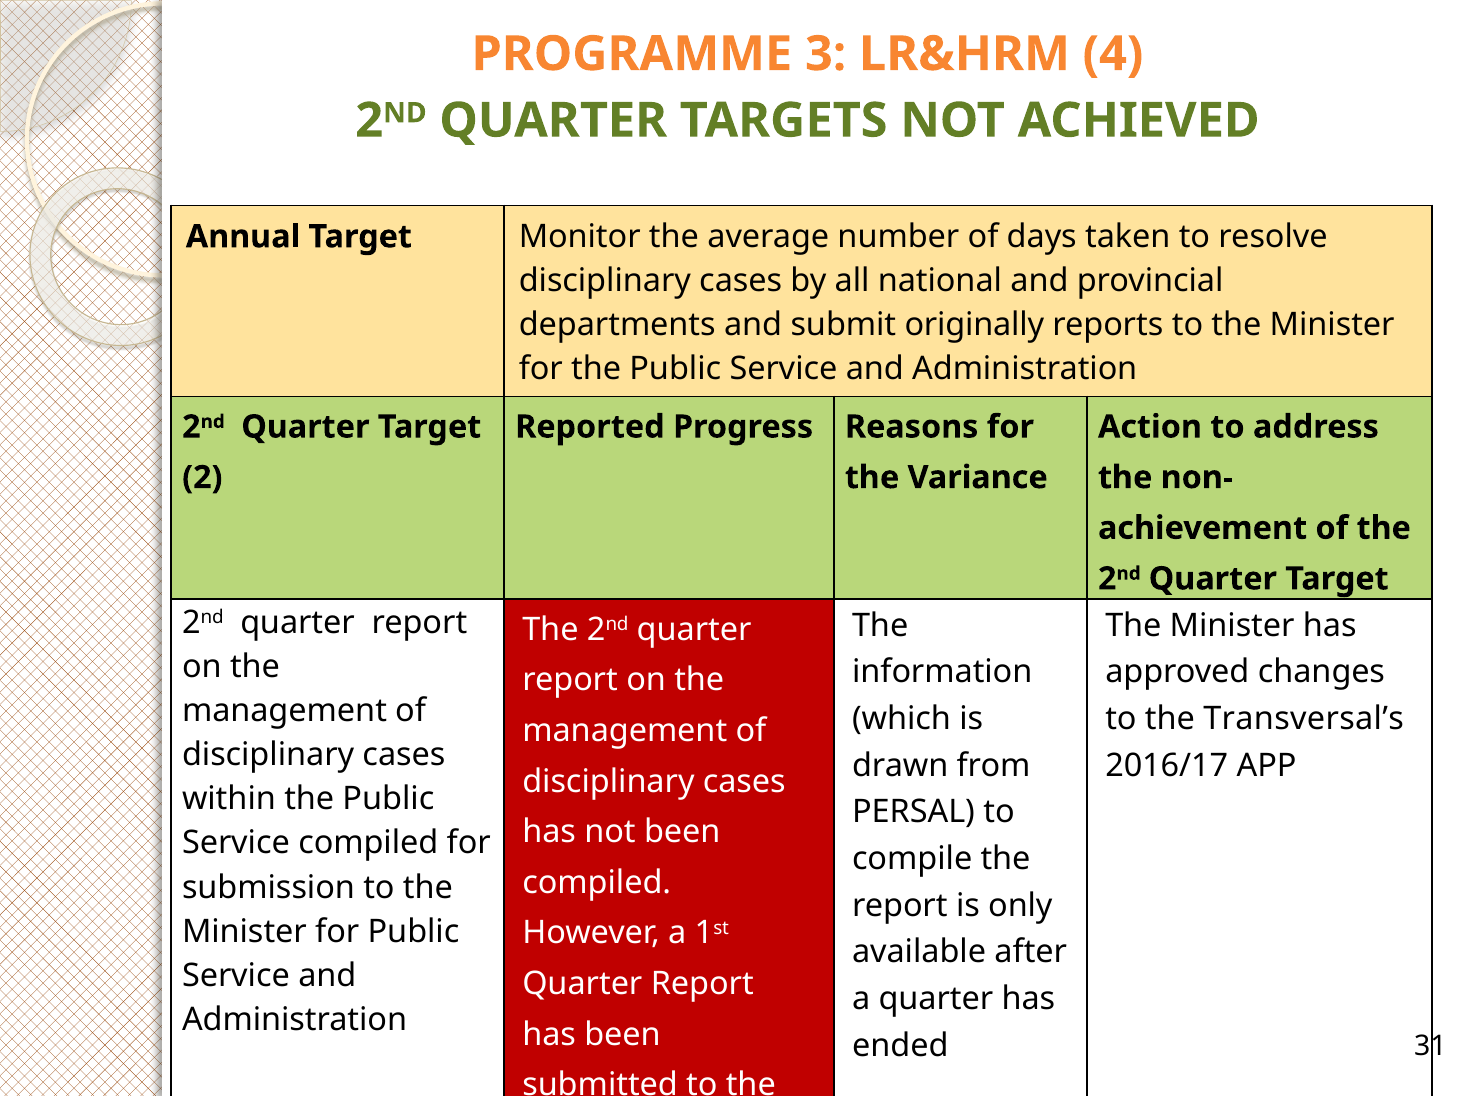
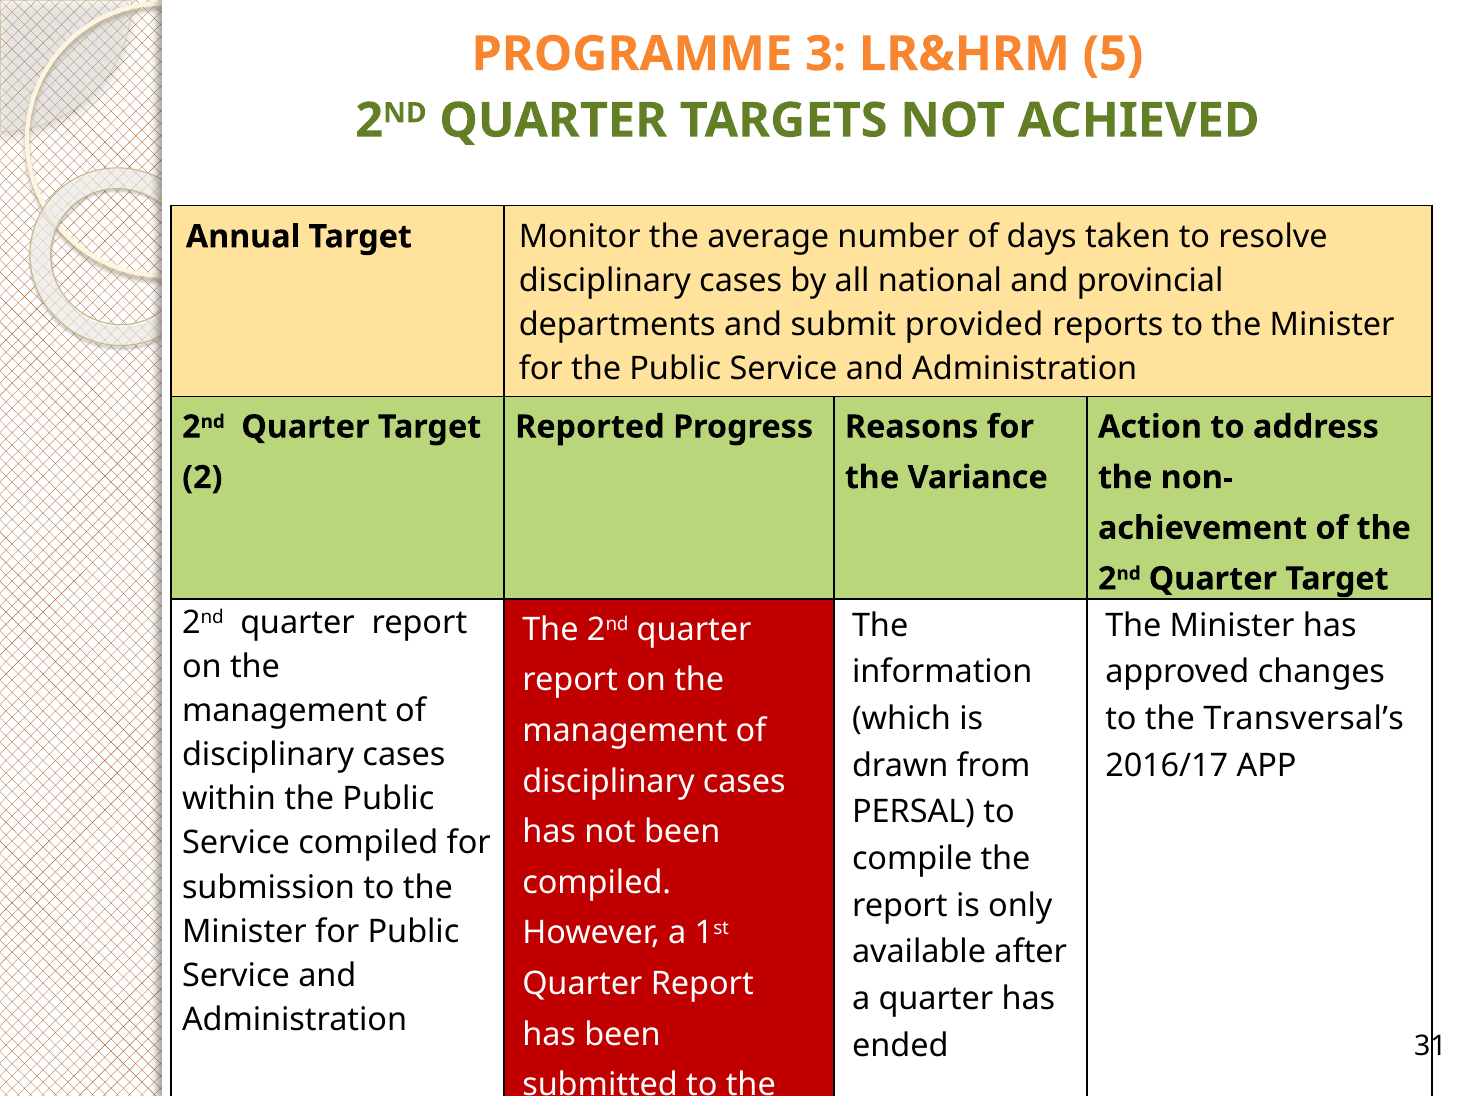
4: 4 -> 5
originally: originally -> provided
